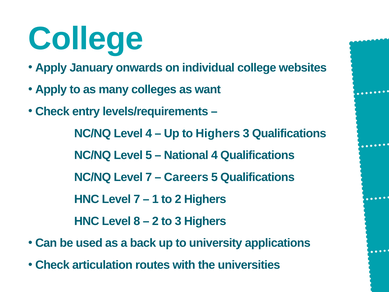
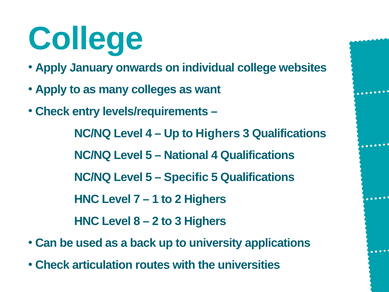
7 at (149, 177): 7 -> 5
Careers: Careers -> Specific
